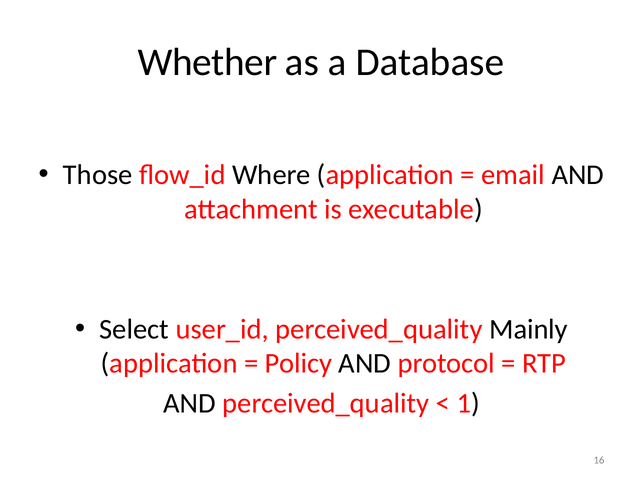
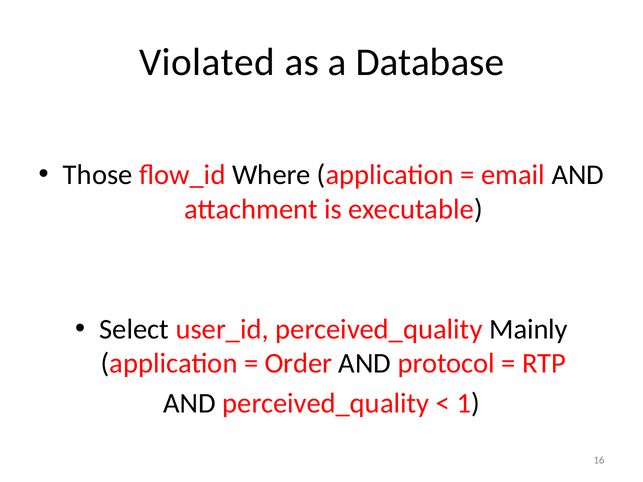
Whether: Whether -> Violated
Policy: Policy -> Order
